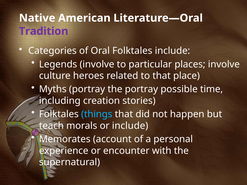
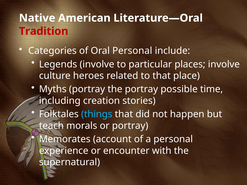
Tradition colour: purple -> red
Oral Folktales: Folktales -> Personal
or include: include -> portray
